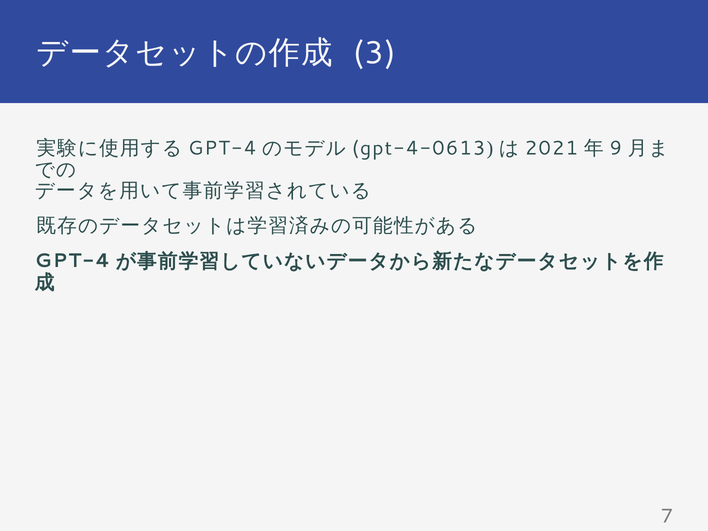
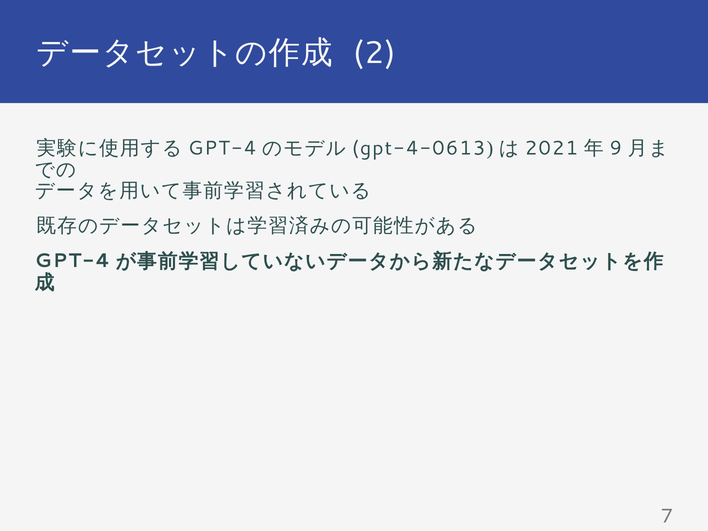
3: 3 -> 2
